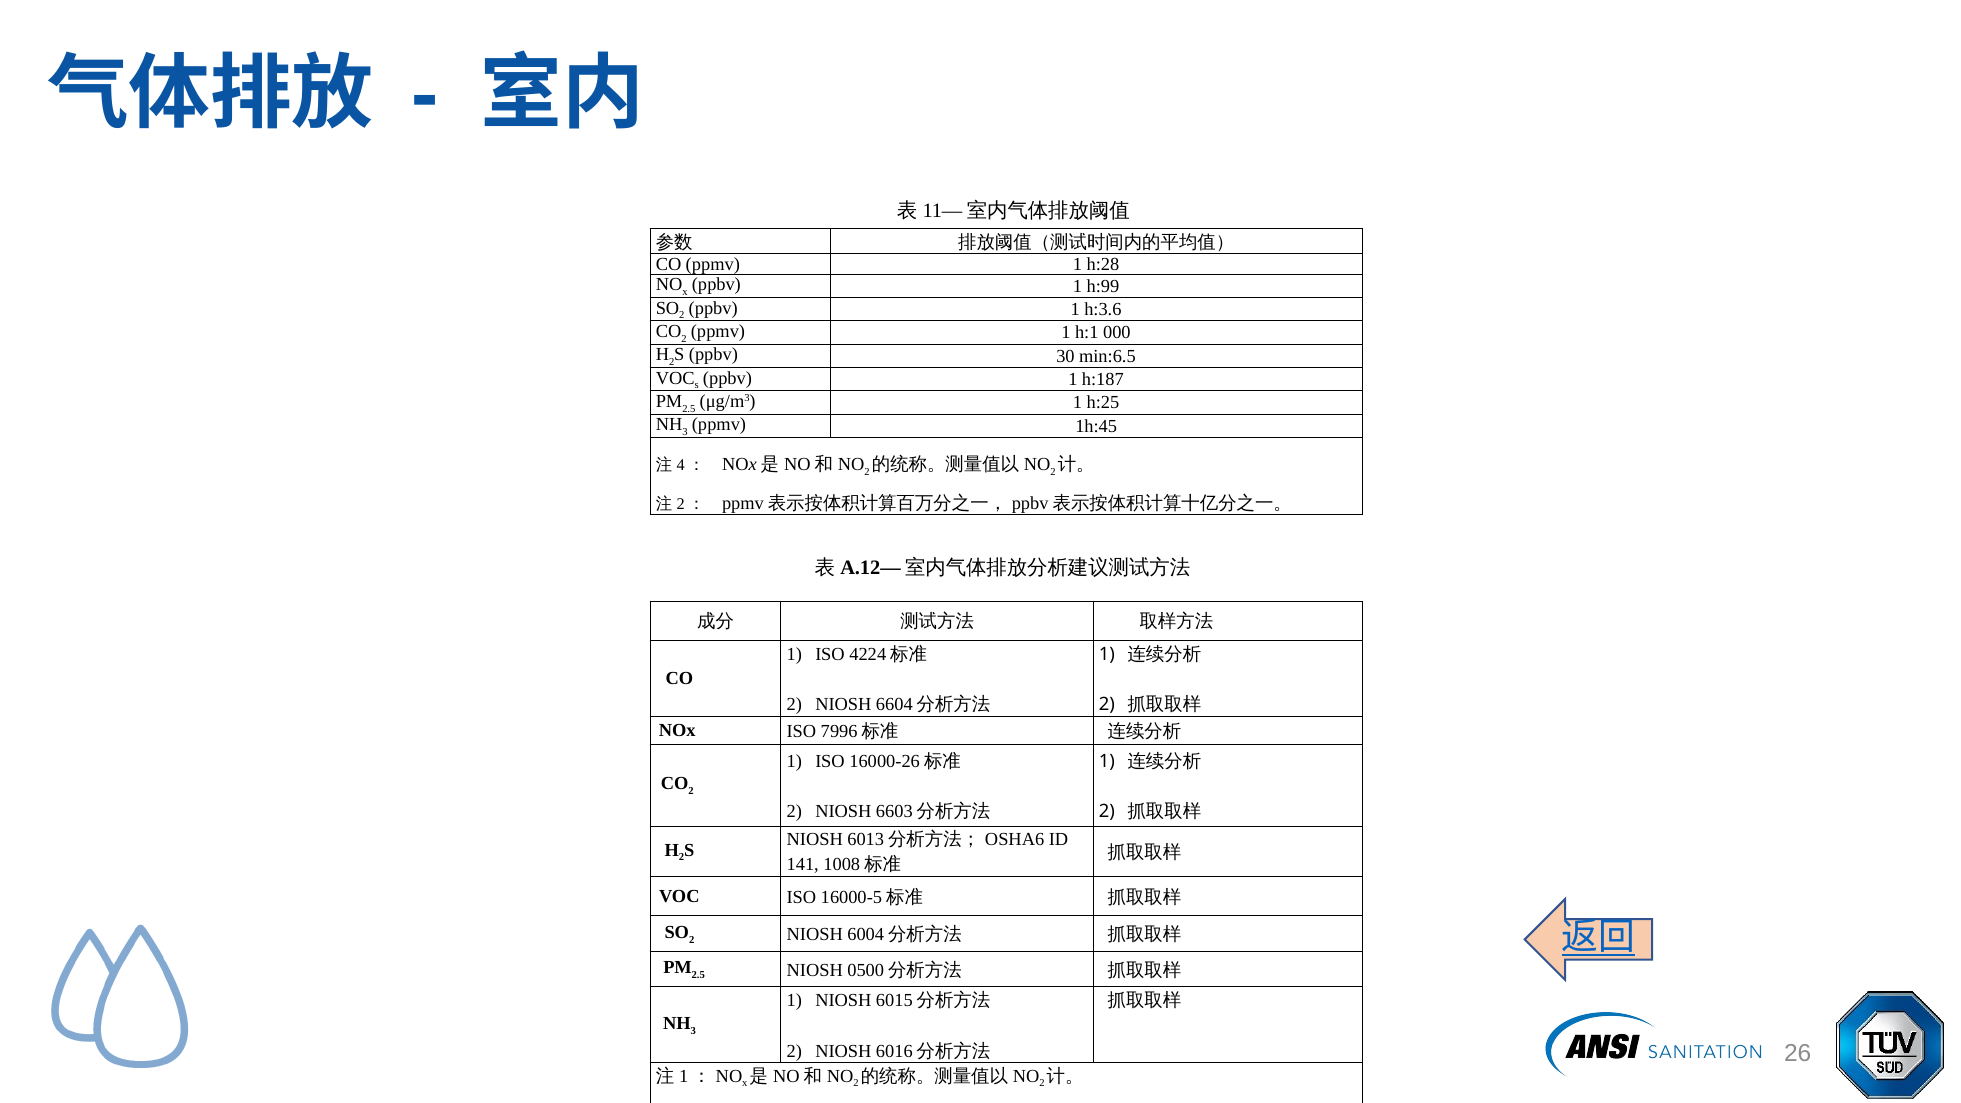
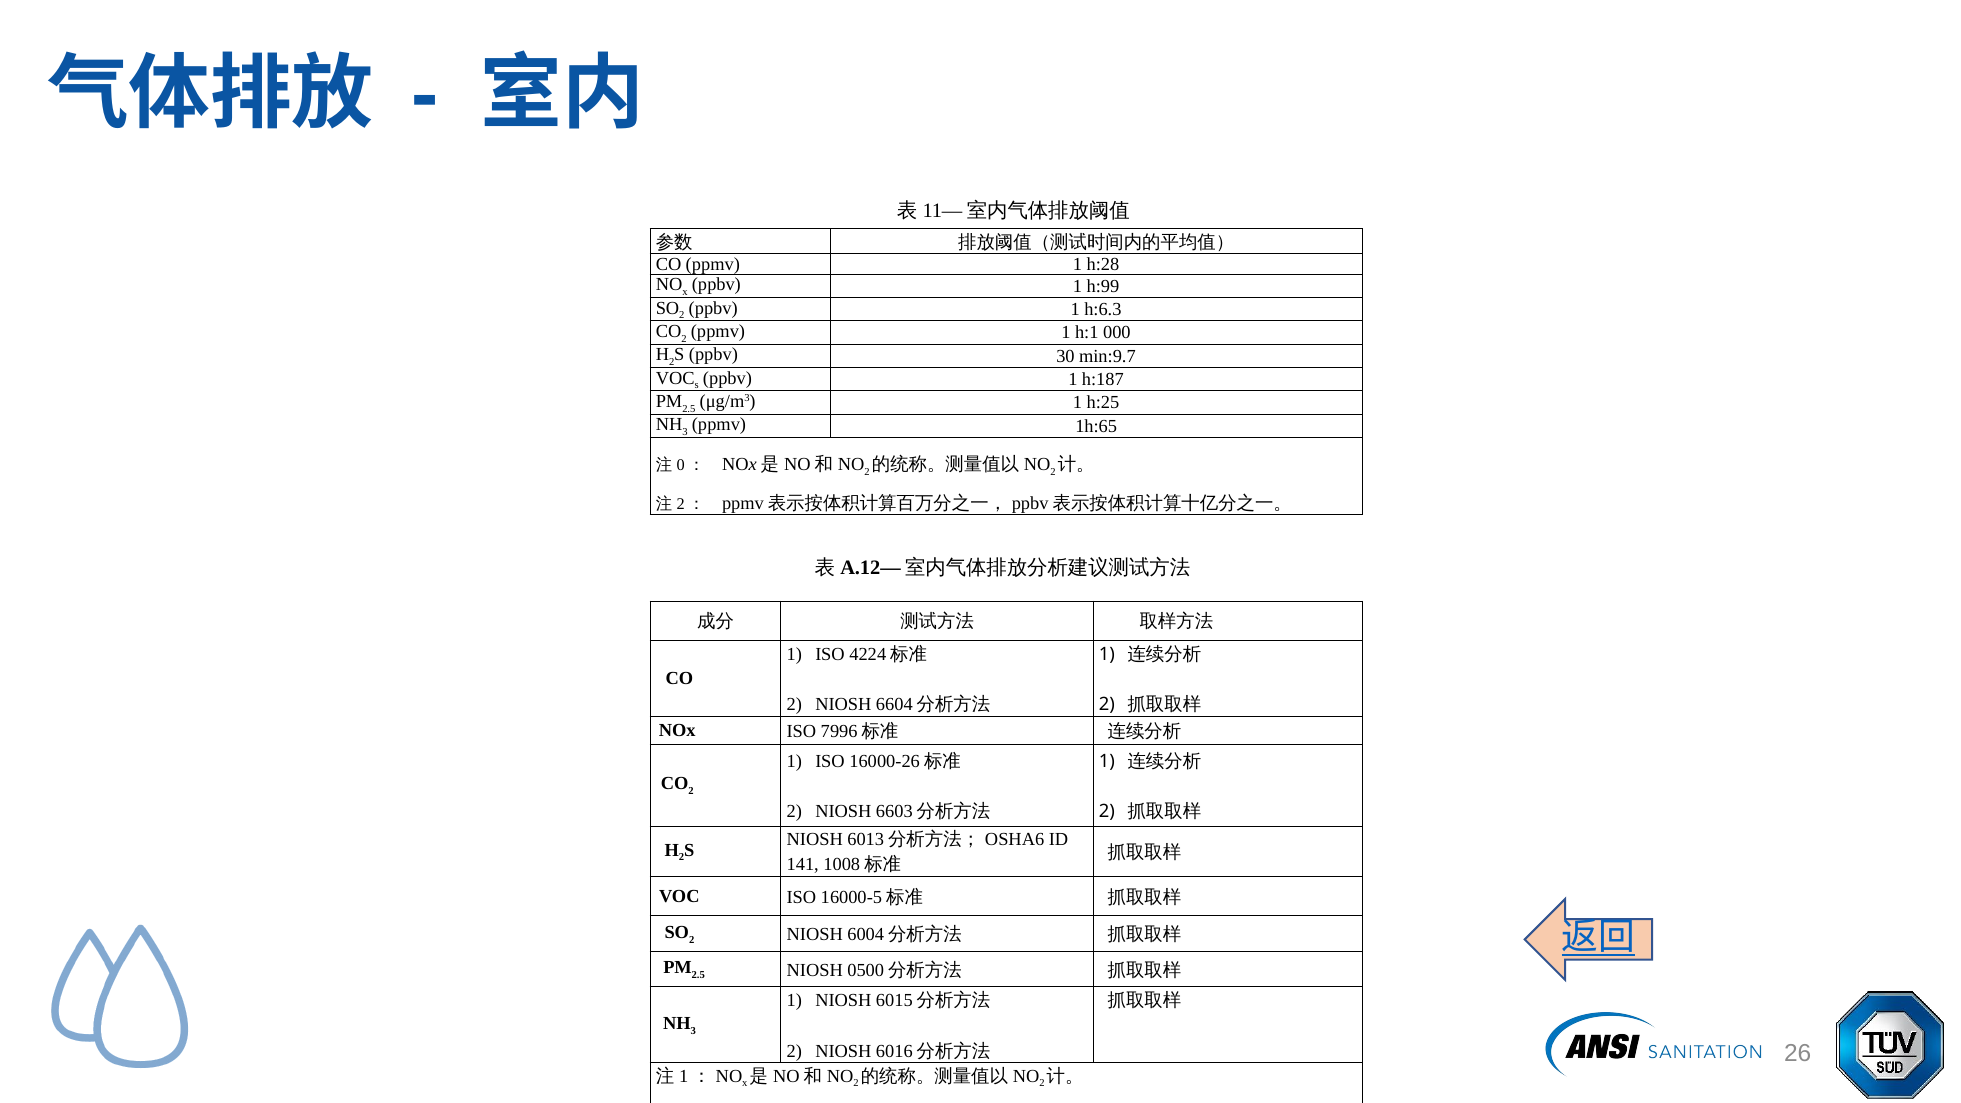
h:3.6: h:3.6 -> h:6.3
min:6.5: min:6.5 -> min:9.7
1h:45: 1h:45 -> 1h:65
4: 4 -> 0
